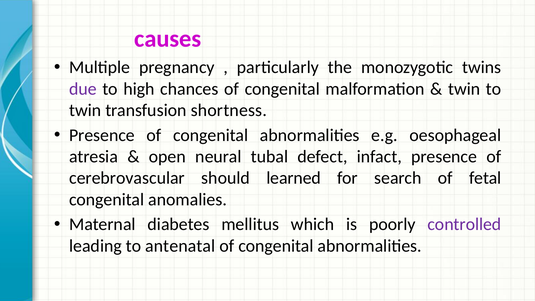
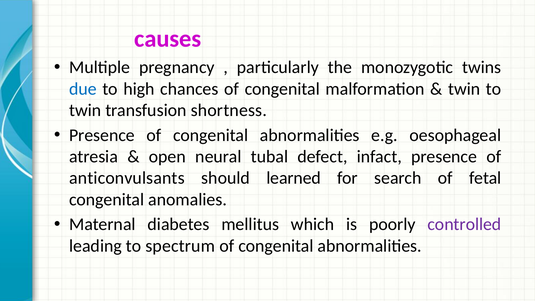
due colour: purple -> blue
cerebrovascular: cerebrovascular -> anticonvulsants
antenatal: antenatal -> spectrum
